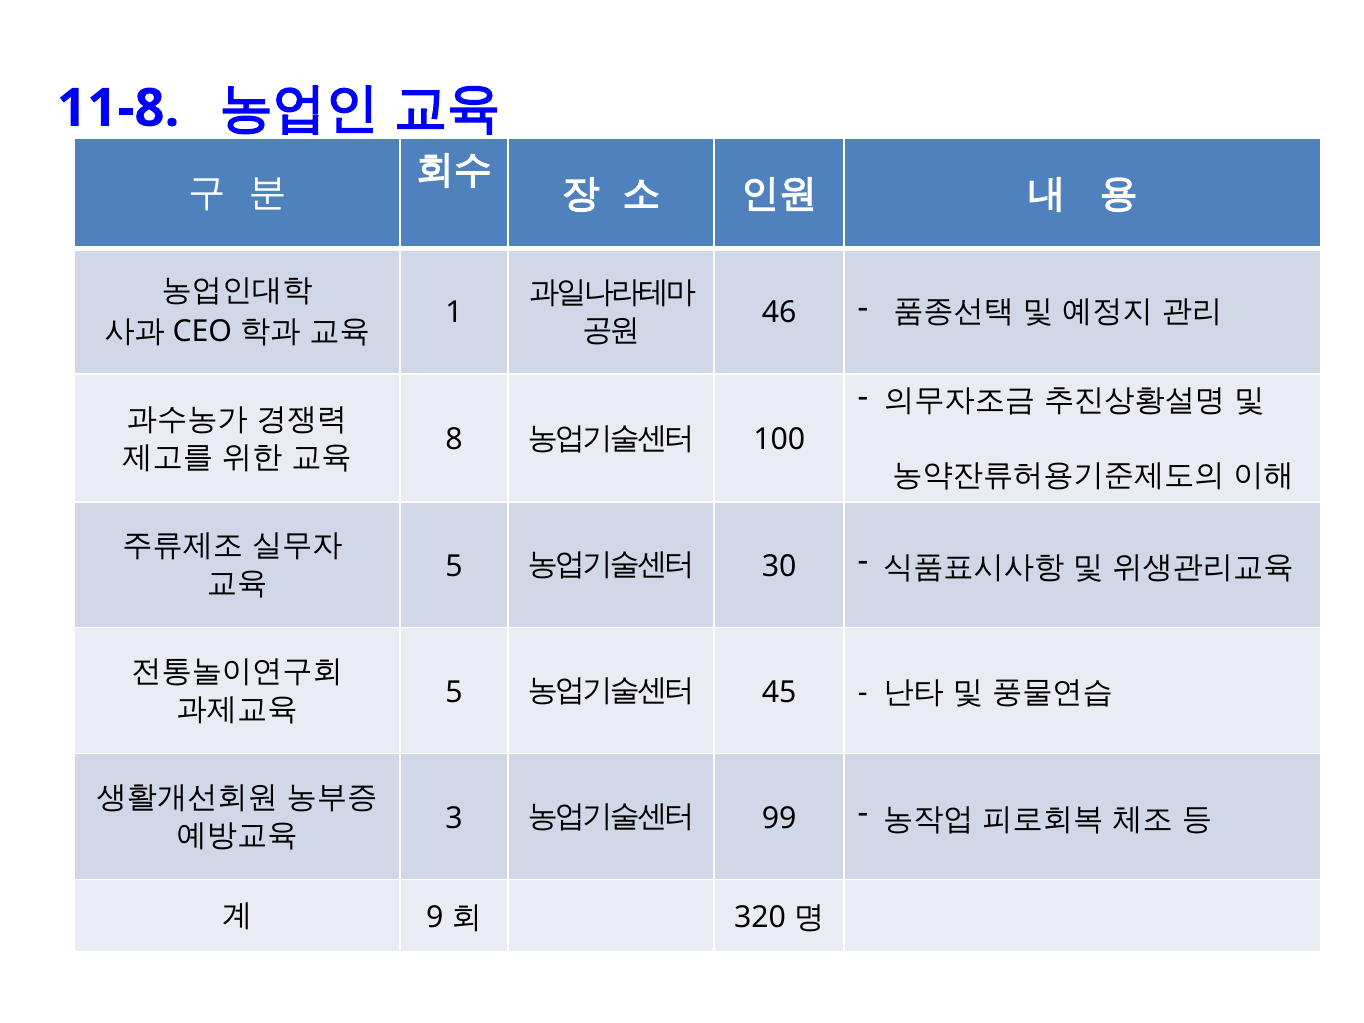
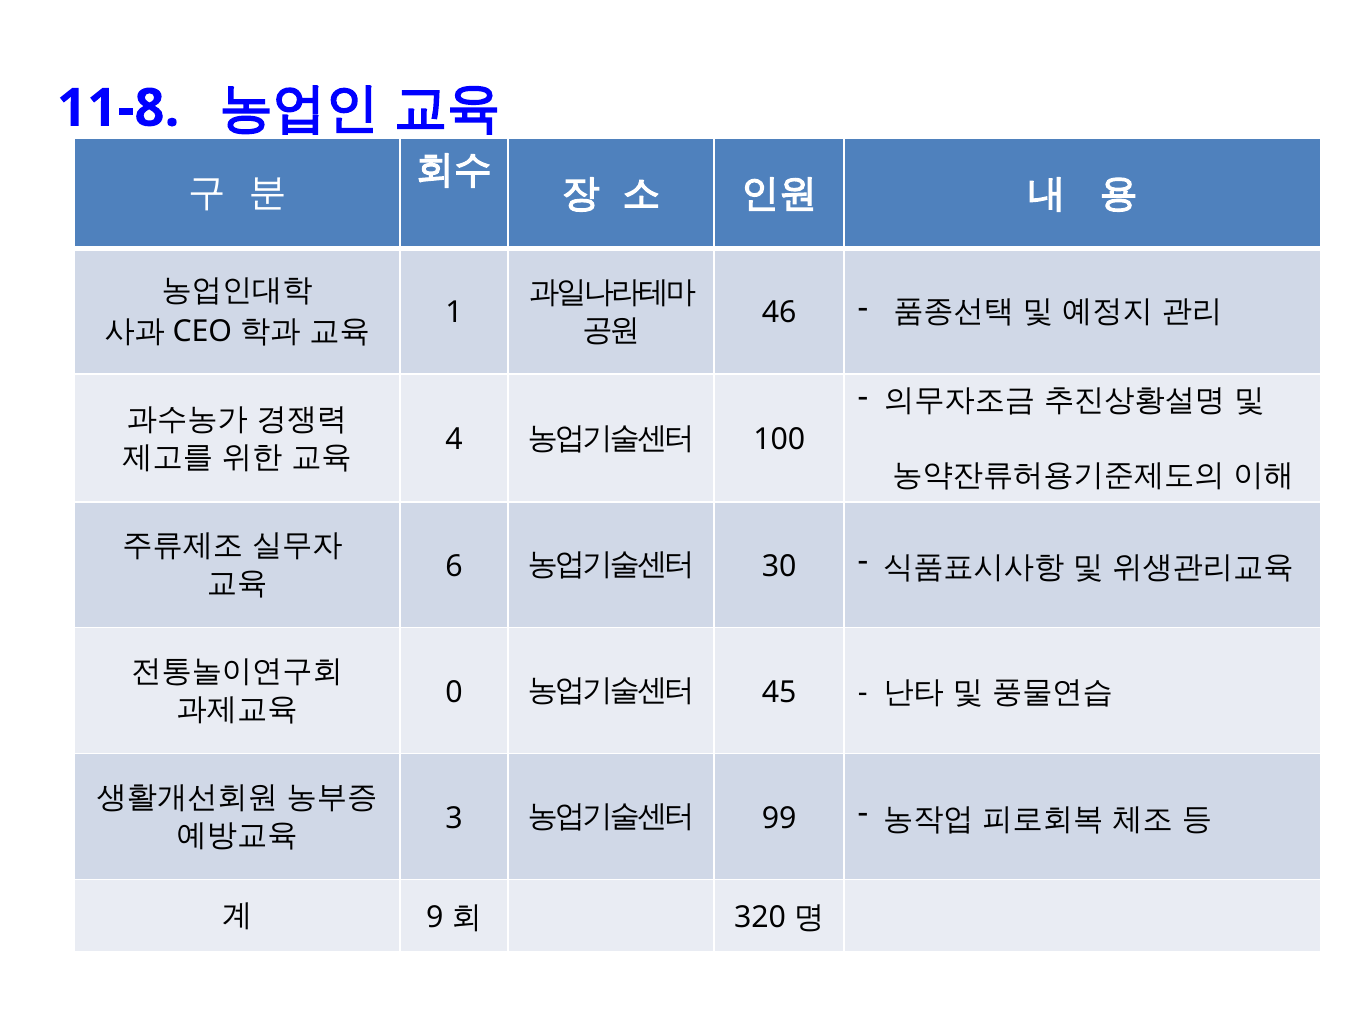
8: 8 -> 4
5 at (454, 566): 5 -> 6
5 at (454, 692): 5 -> 0
